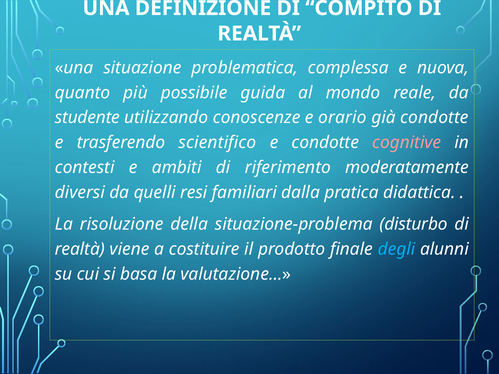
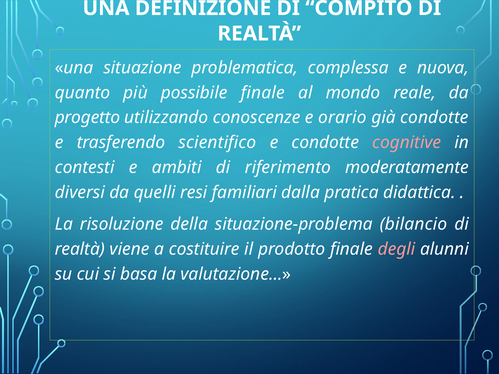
possibile guida: guida -> finale
studente: studente -> progetto
disturbo: disturbo -> bilancio
degli colour: light blue -> pink
